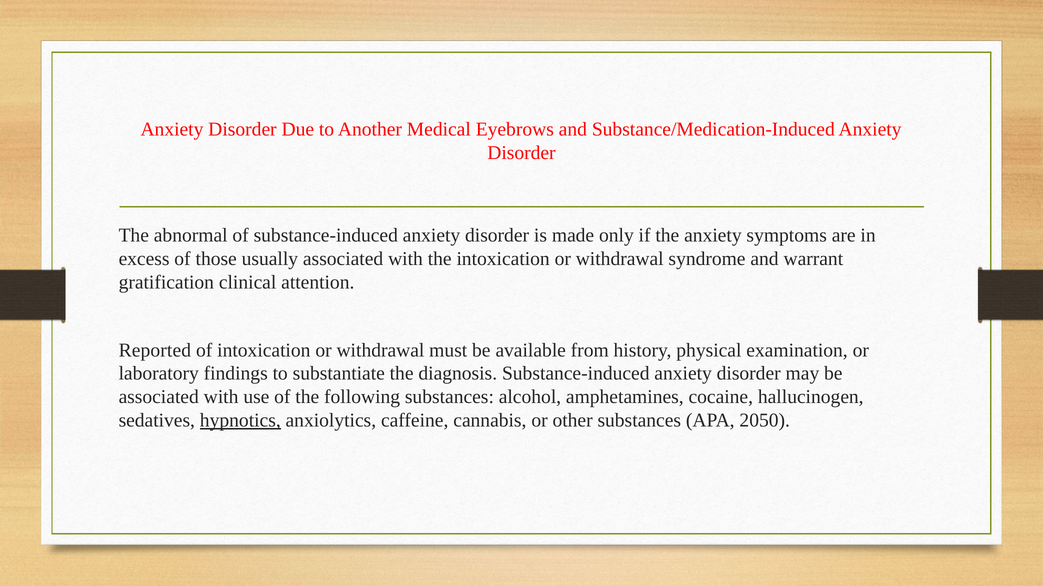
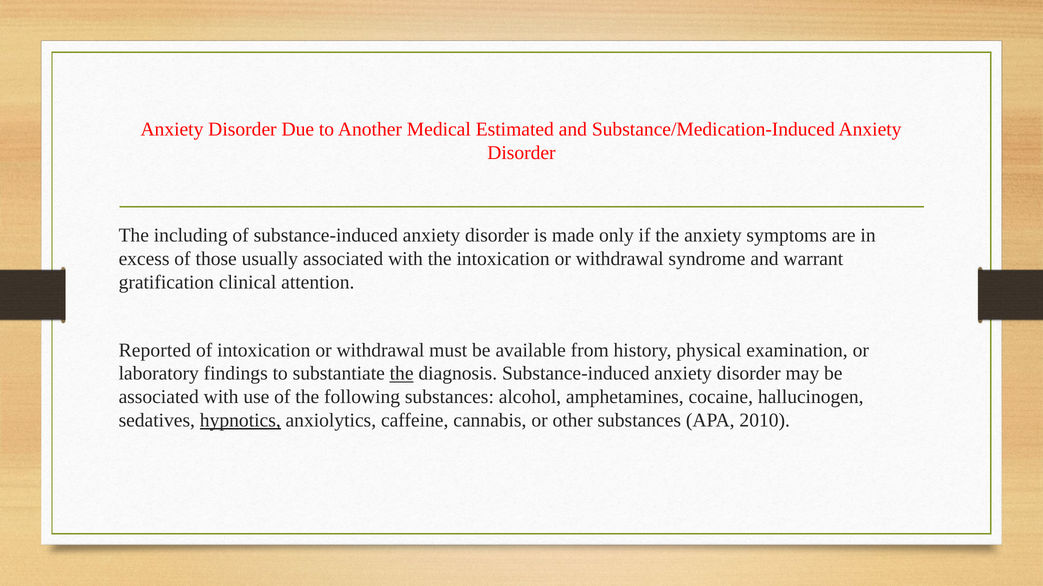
Eyebrows: Eyebrows -> Estimated
abnormal: abnormal -> including
the at (402, 374) underline: none -> present
2050: 2050 -> 2010
